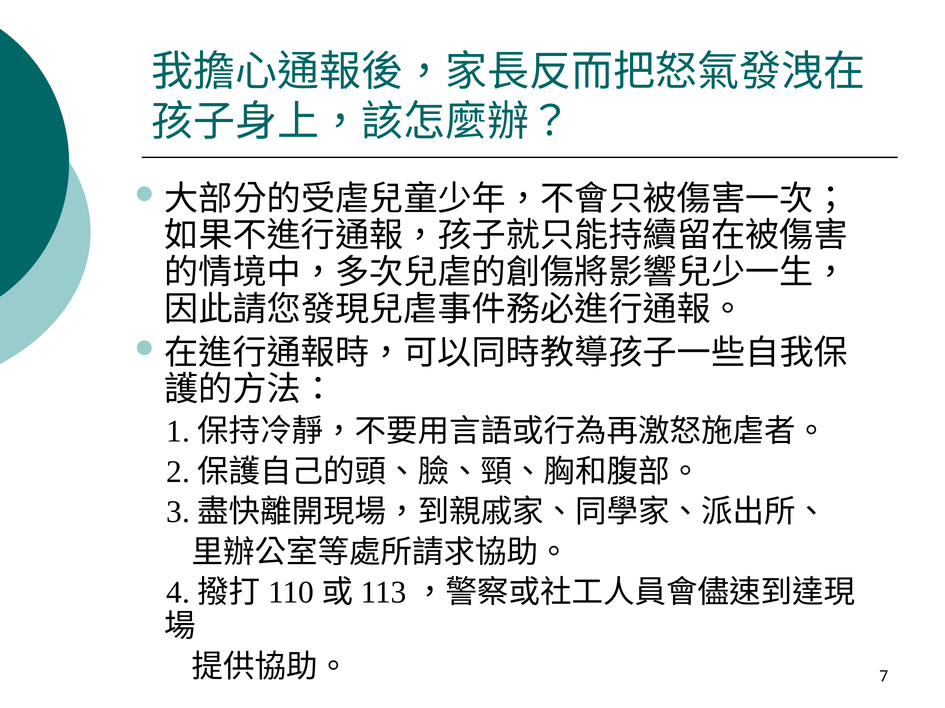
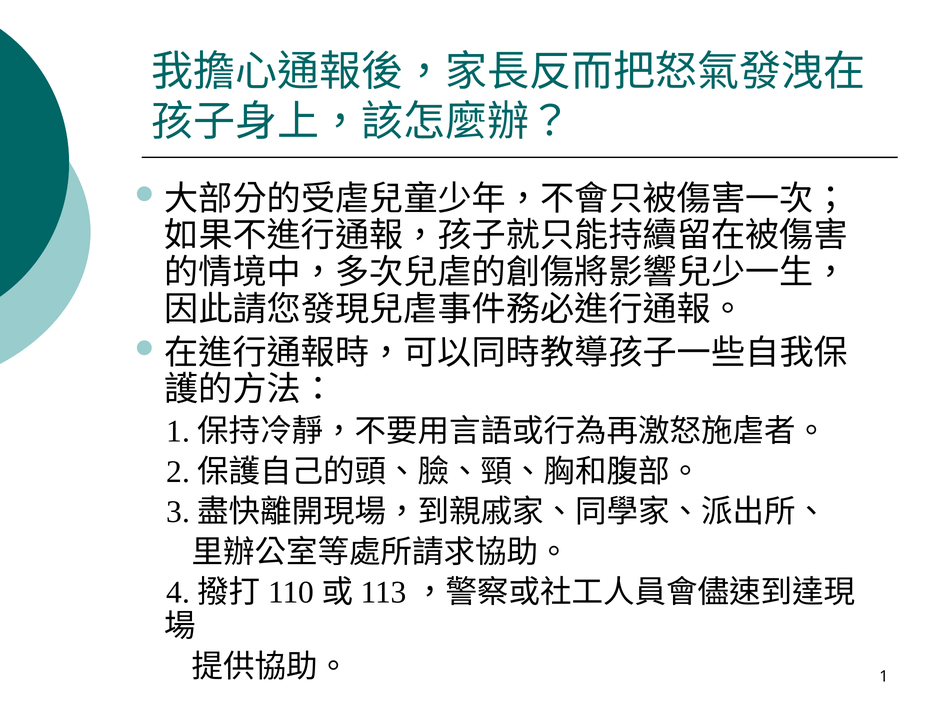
7: 7 -> 1
